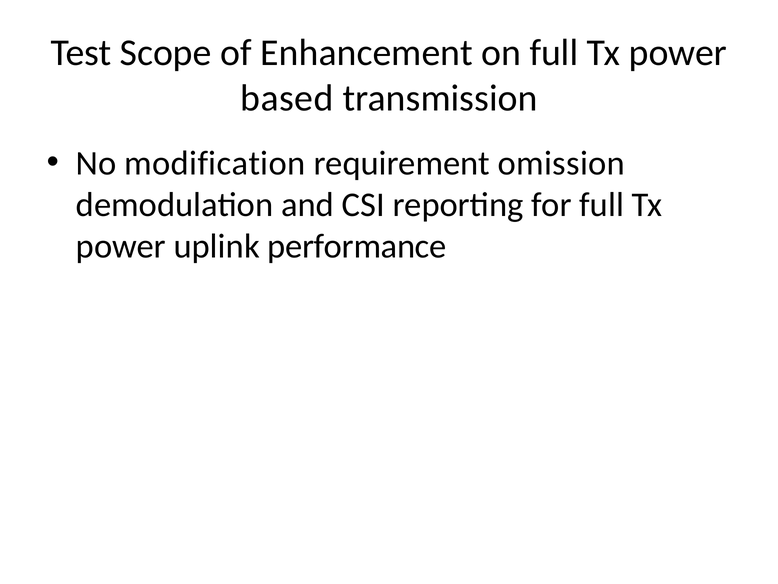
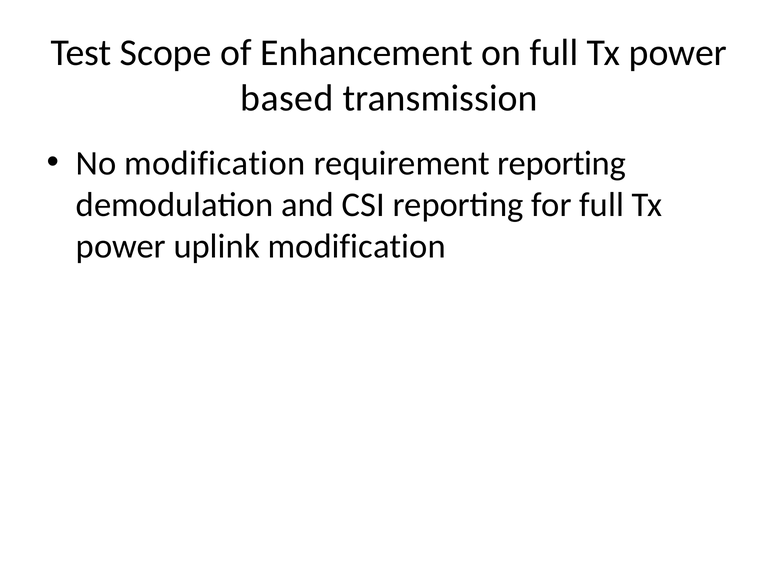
requirement omission: omission -> reporting
uplink performance: performance -> modification
